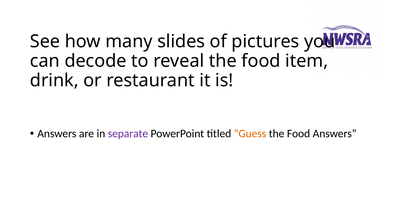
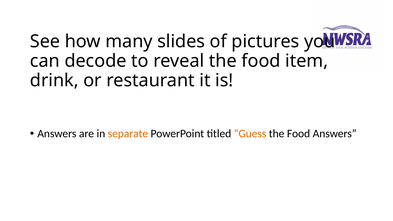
separate colour: purple -> orange
